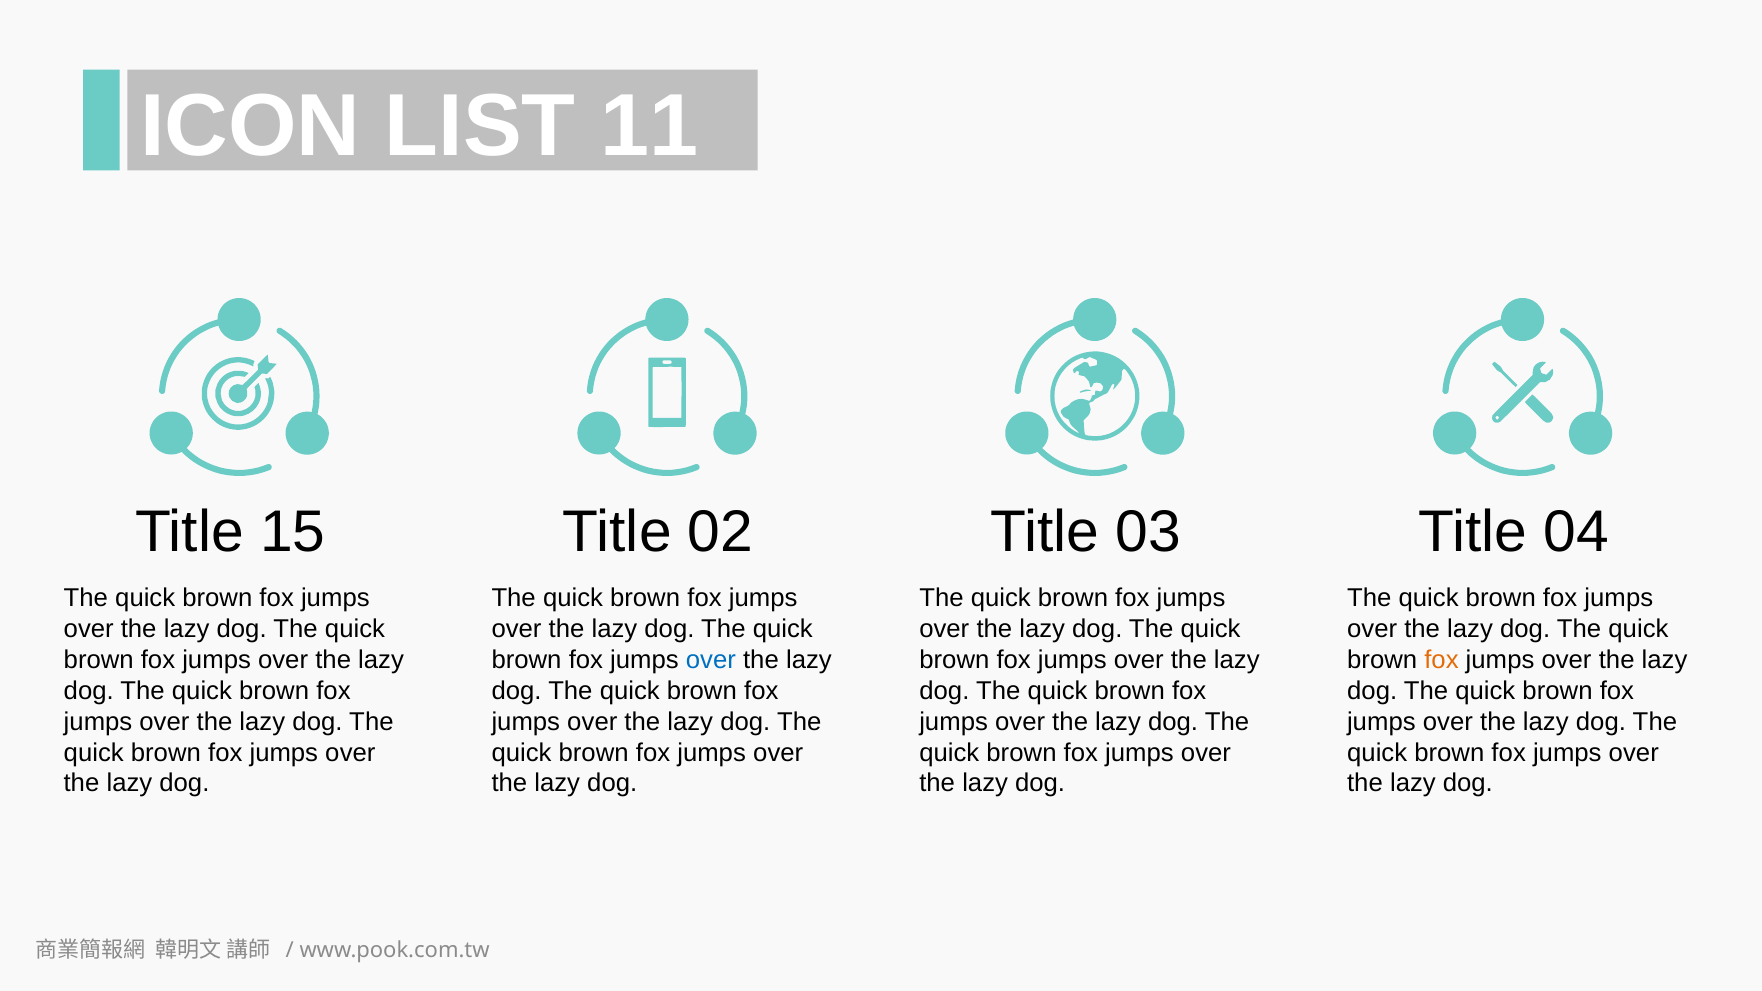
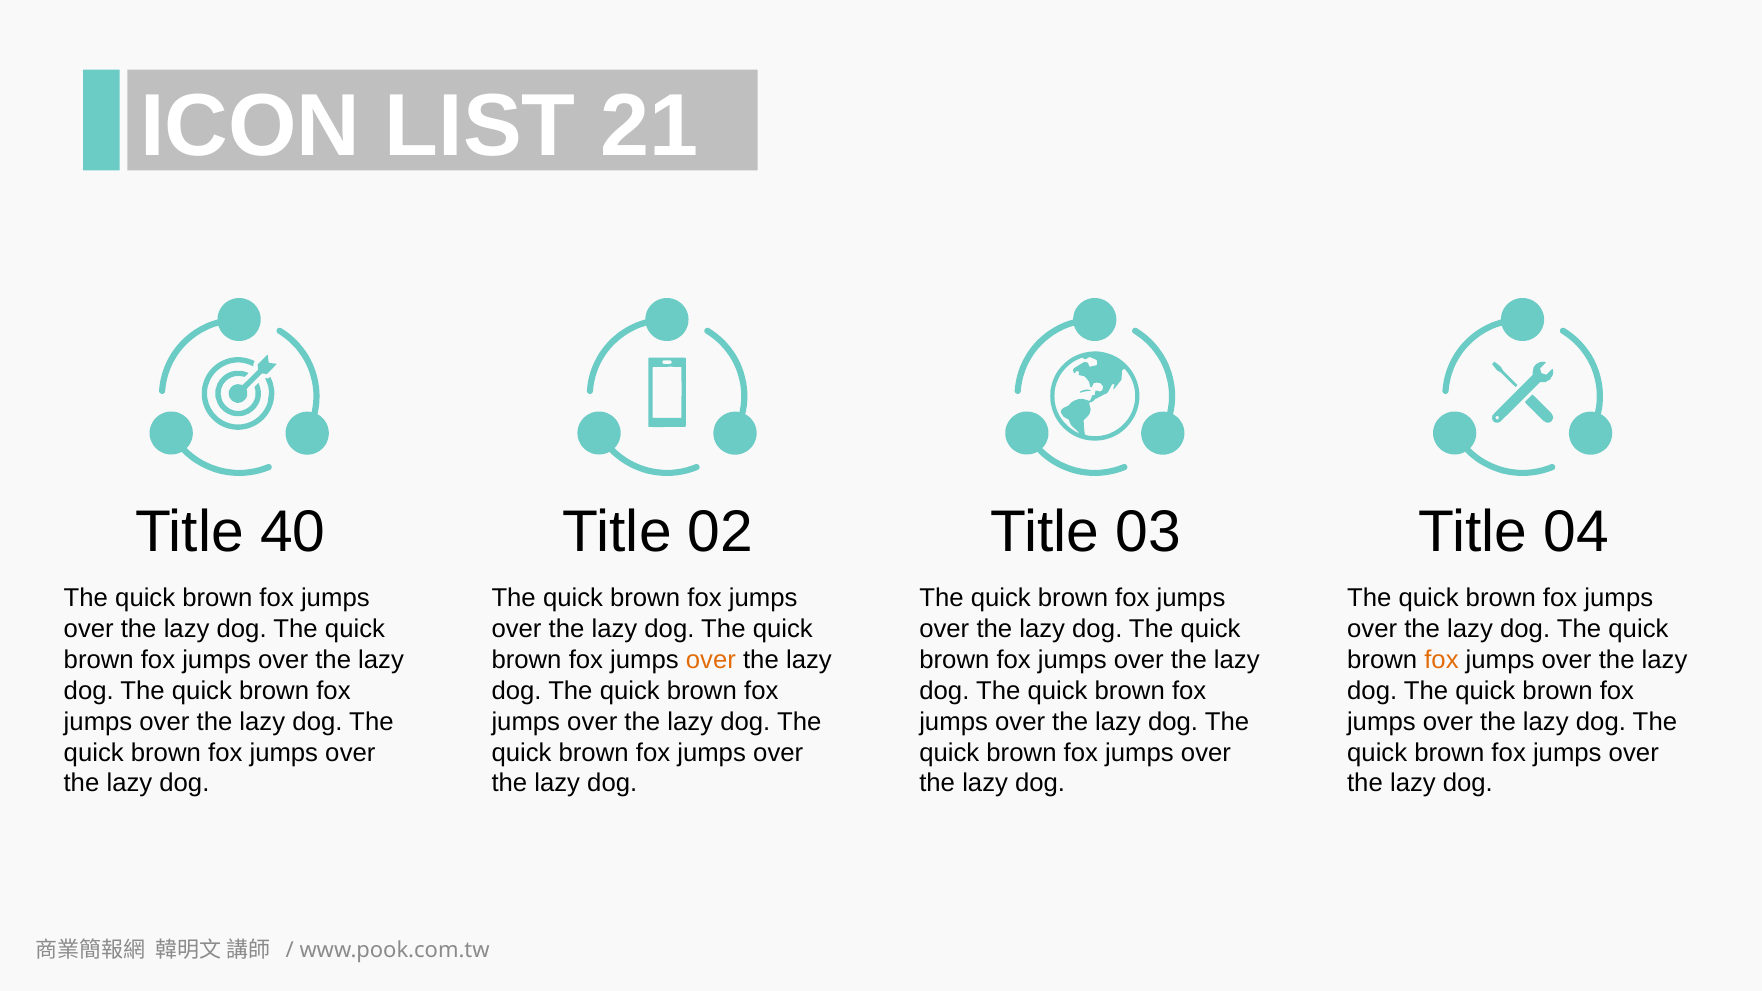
11: 11 -> 21
15: 15 -> 40
over at (711, 660) colour: blue -> orange
